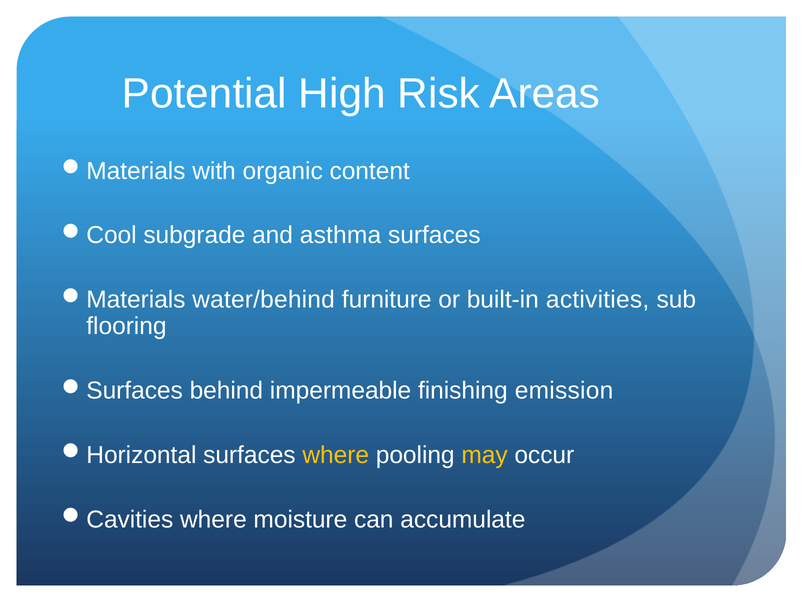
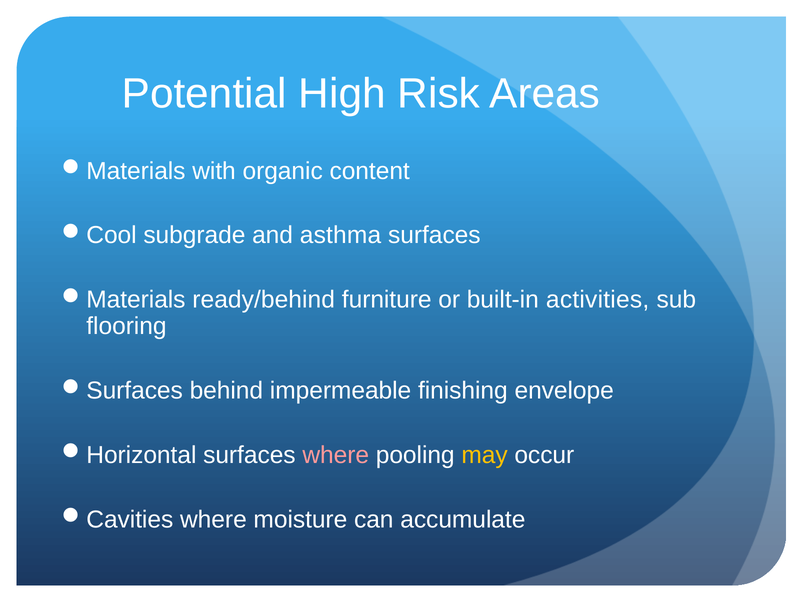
water/behind: water/behind -> ready/behind
emission: emission -> envelope
where at (336, 455) colour: yellow -> pink
